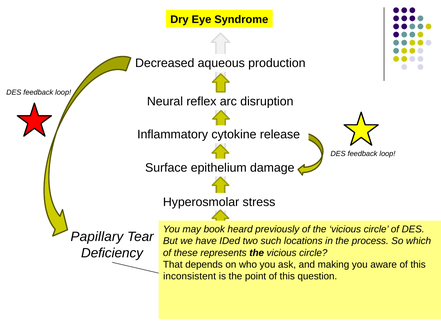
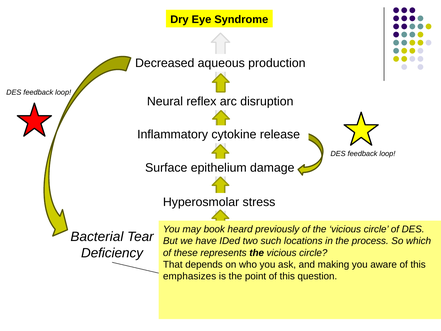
Papillary: Papillary -> Bacterial
inconsistent: inconsistent -> emphasizes
